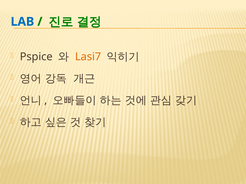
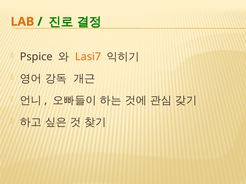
LAB colour: blue -> orange
